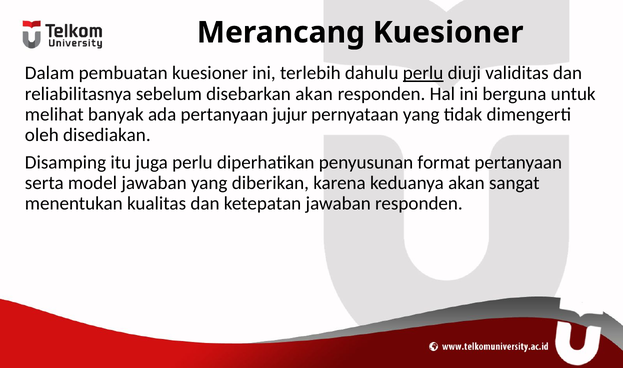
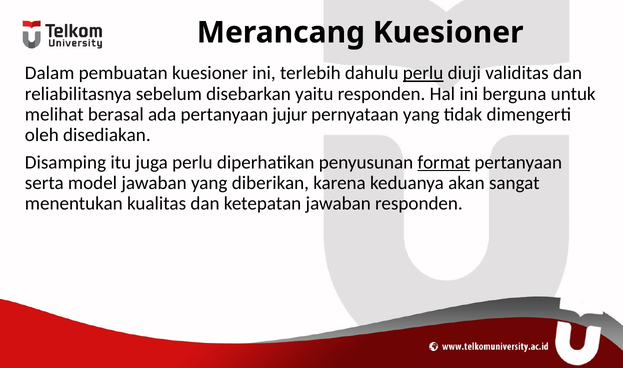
disebarkan akan: akan -> yaitu
banyak: banyak -> berasal
format underline: none -> present
